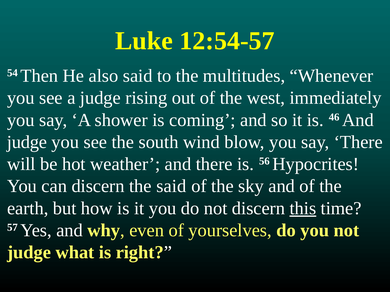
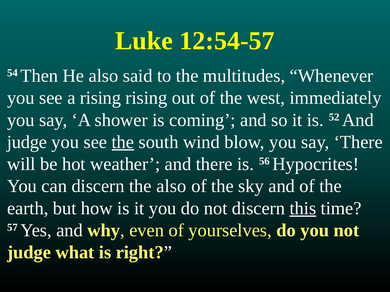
a judge: judge -> rising
46: 46 -> 52
the at (123, 142) underline: none -> present
the said: said -> also
